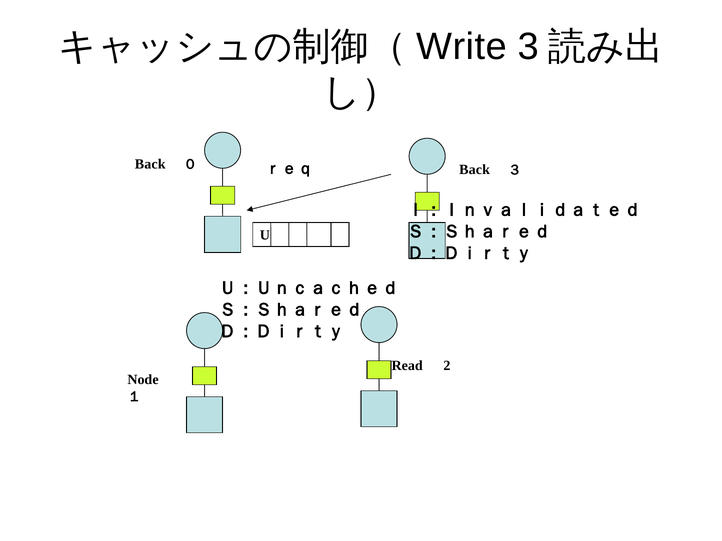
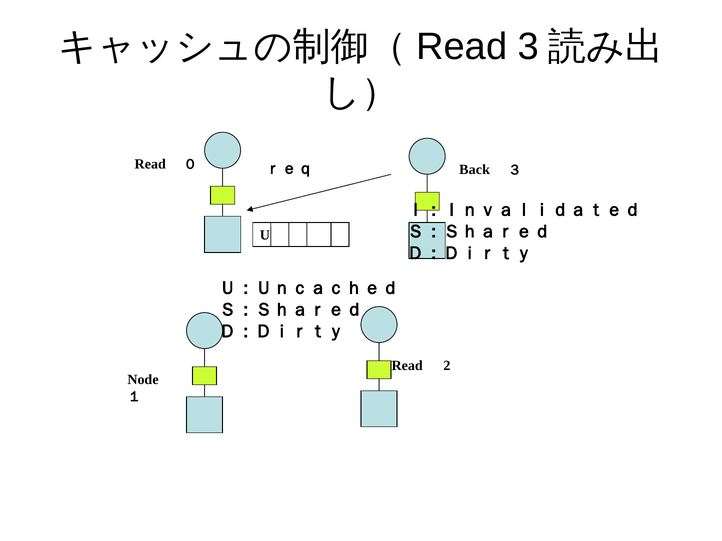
Write at (462, 47): Write -> Read
Back at (150, 164): Back -> Read
